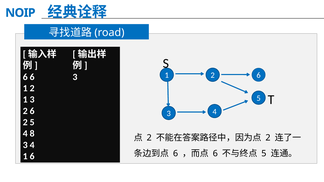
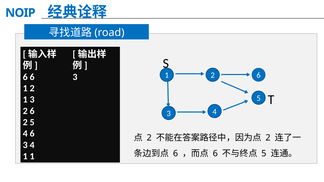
4 8: 8 -> 6
1 6: 6 -> 1
